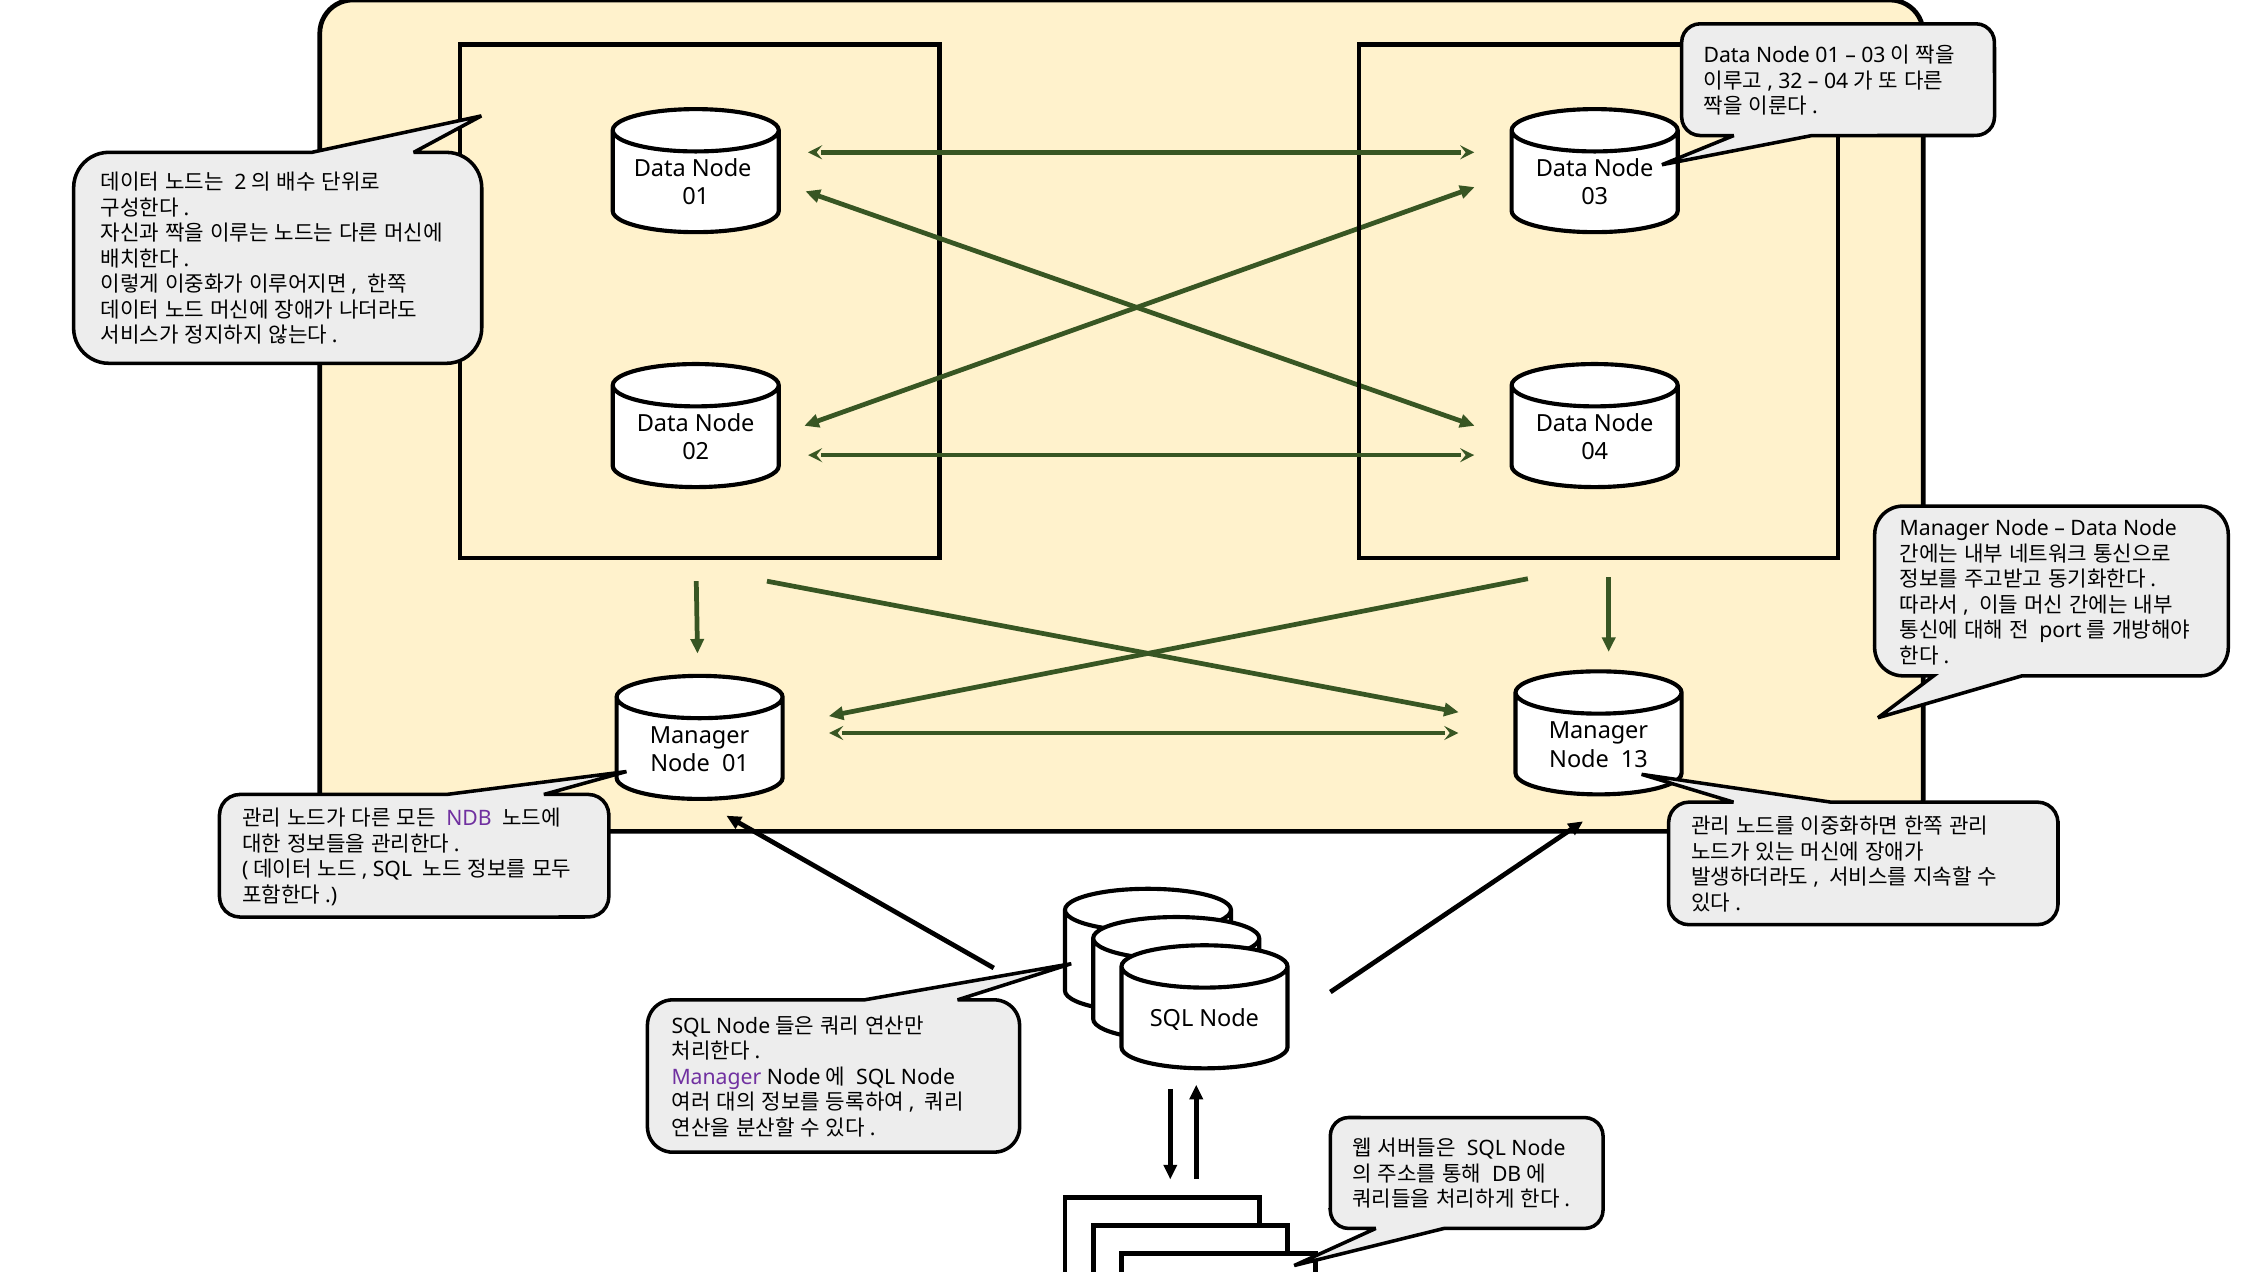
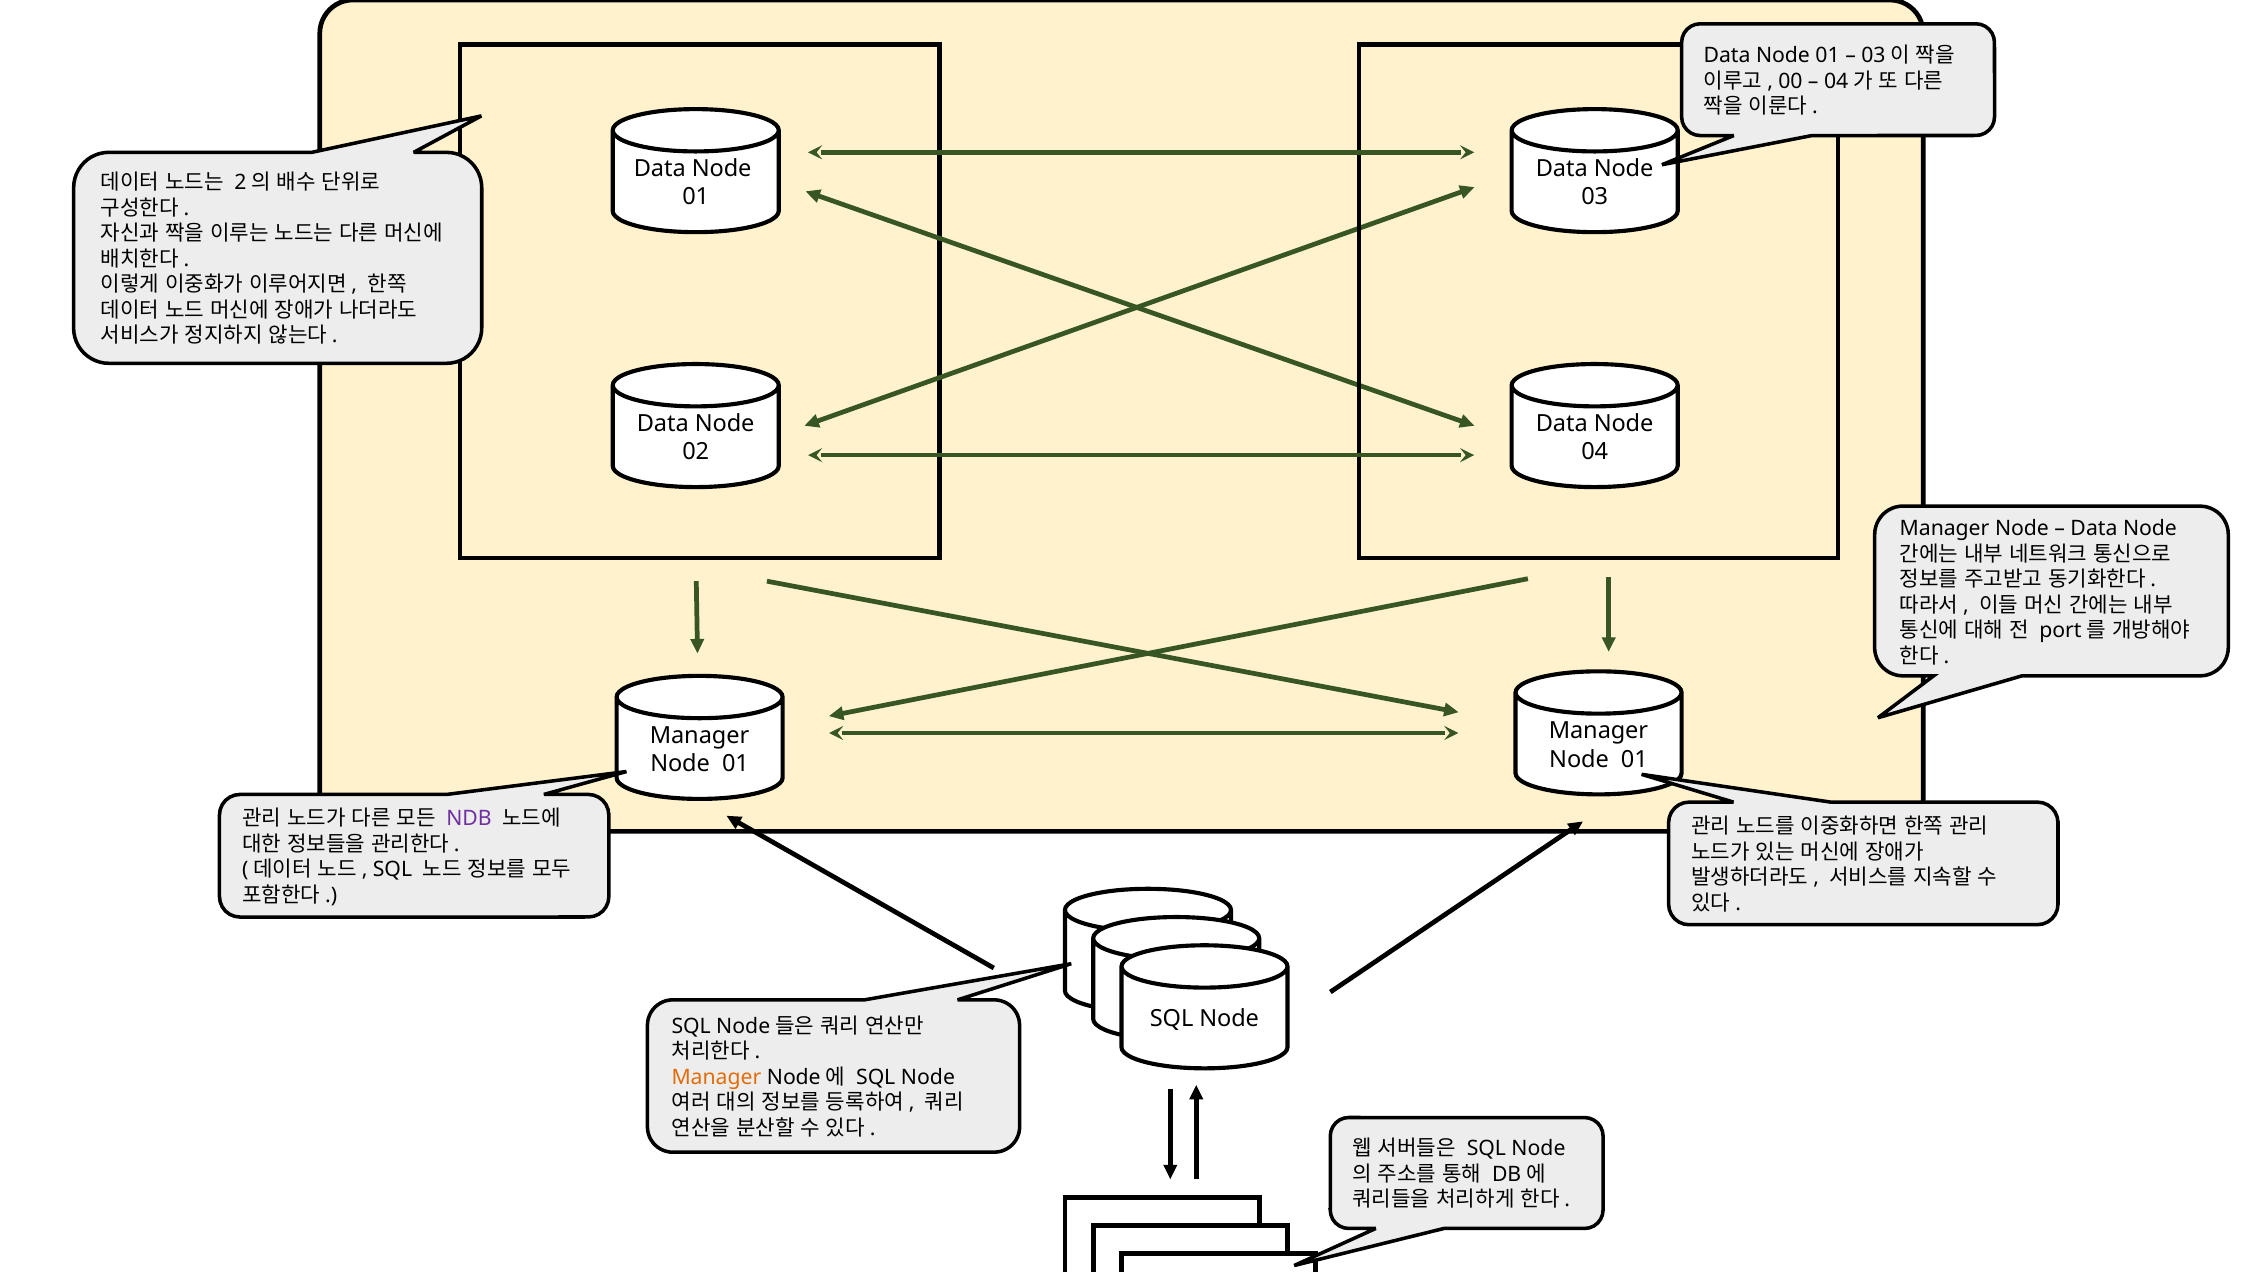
32: 32 -> 00
13 at (1634, 759): 13 -> 01
Manager at (716, 1077) colour: purple -> orange
